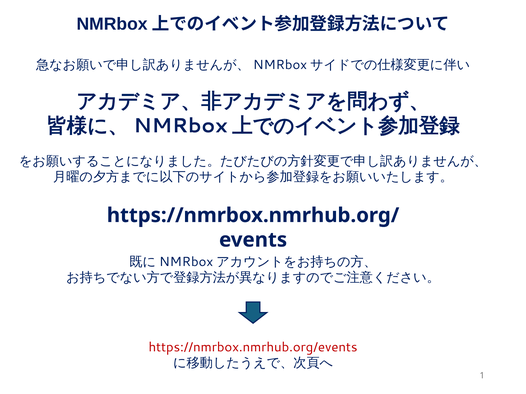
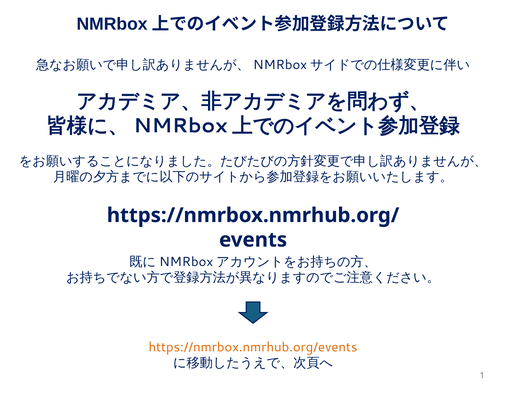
https://nmrbox.nmrhub.org/events colour: red -> orange
